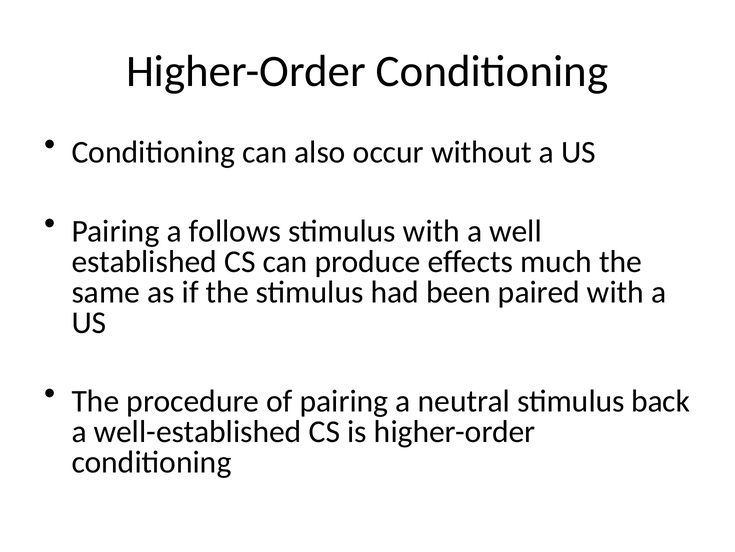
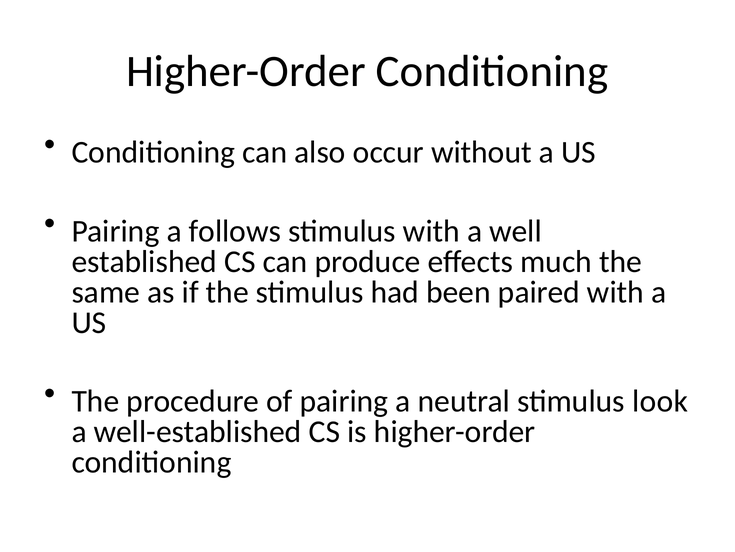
back: back -> look
